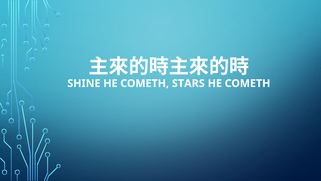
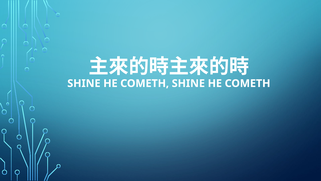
COMETH STARS: STARS -> SHINE
